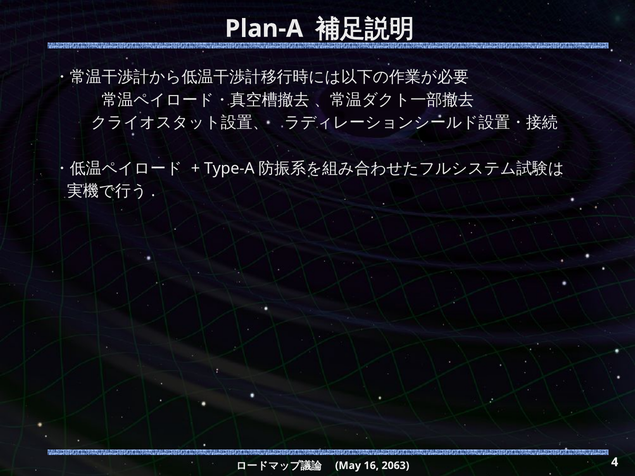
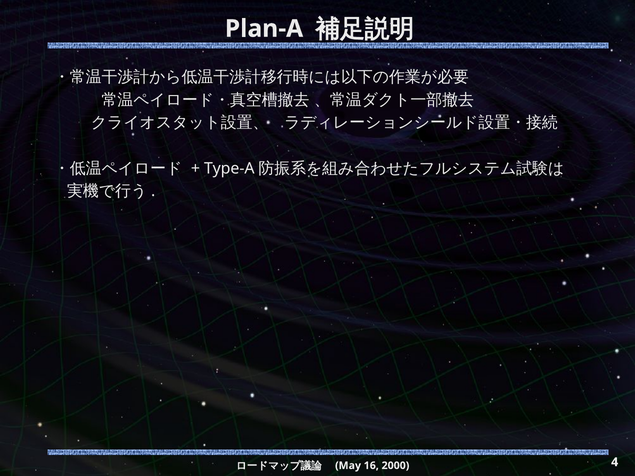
2063: 2063 -> 2000
